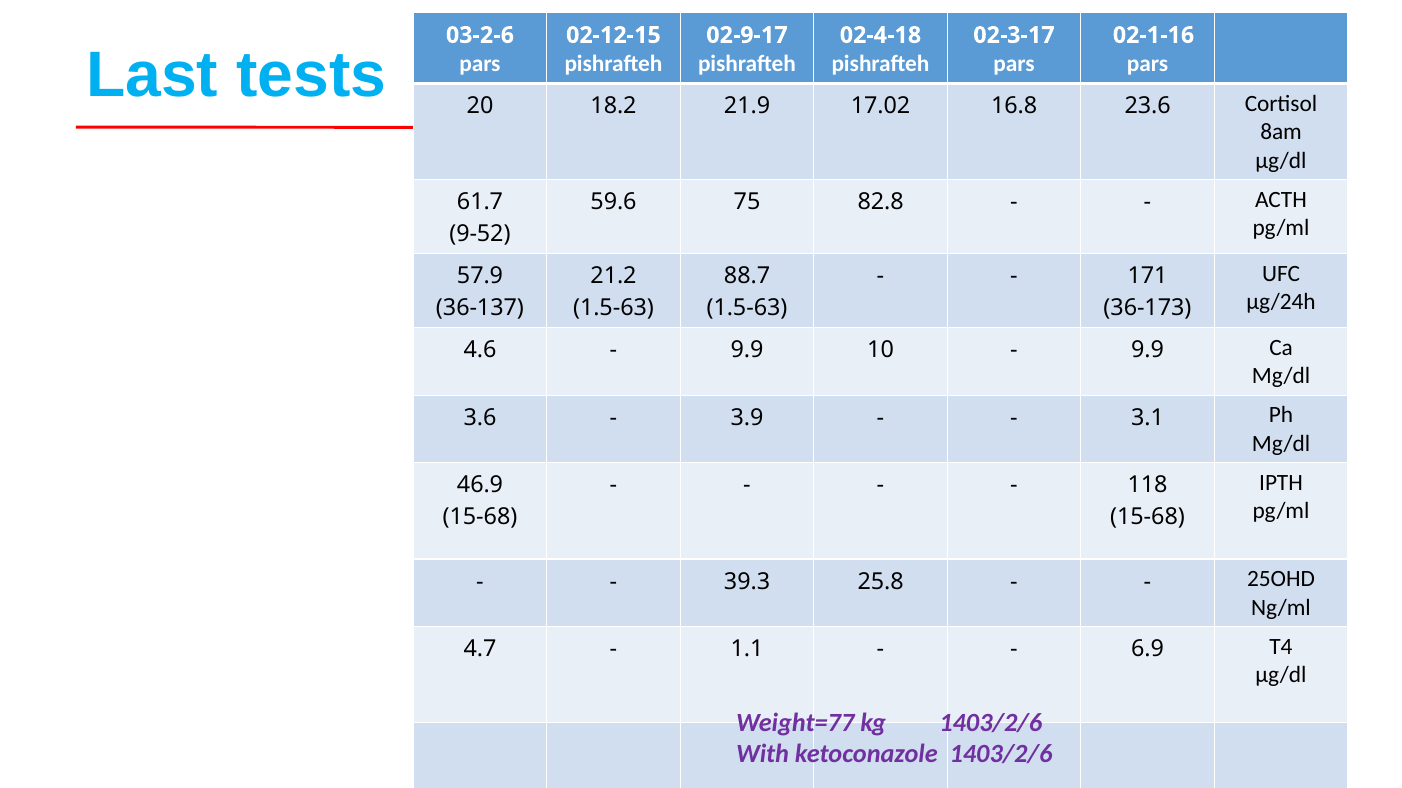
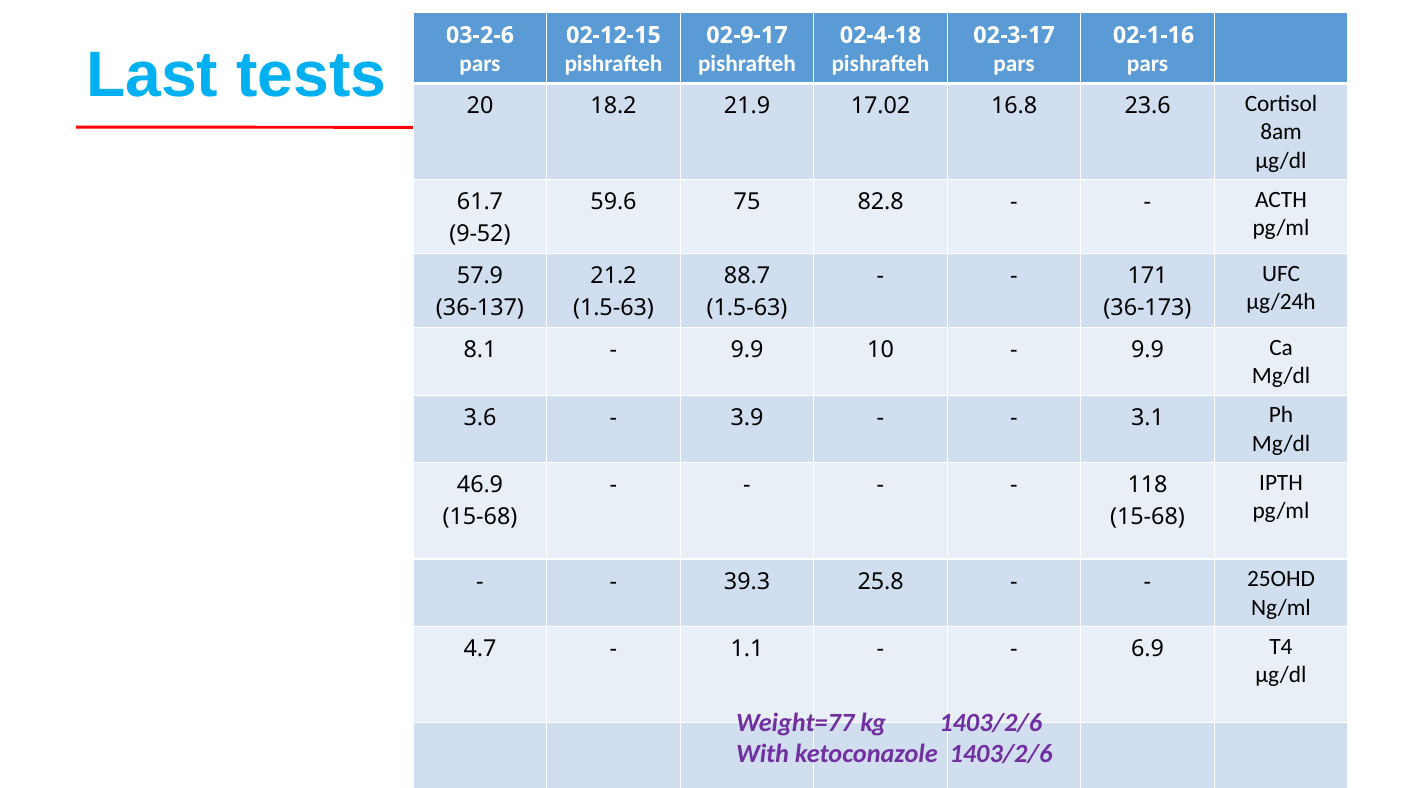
4.6: 4.6 -> 8.1
